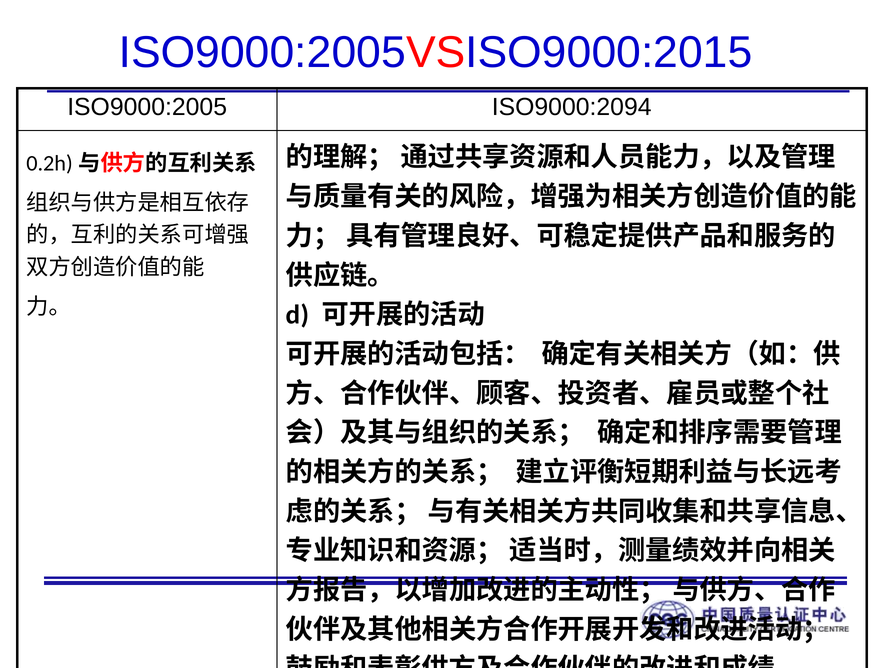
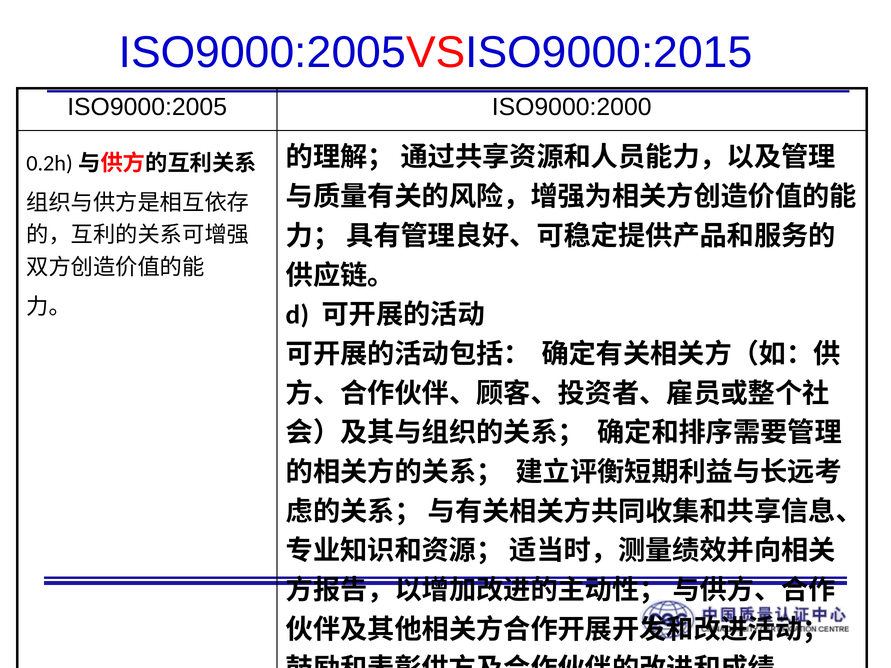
ISO9000:2094: ISO9000:2094 -> ISO9000:2000
